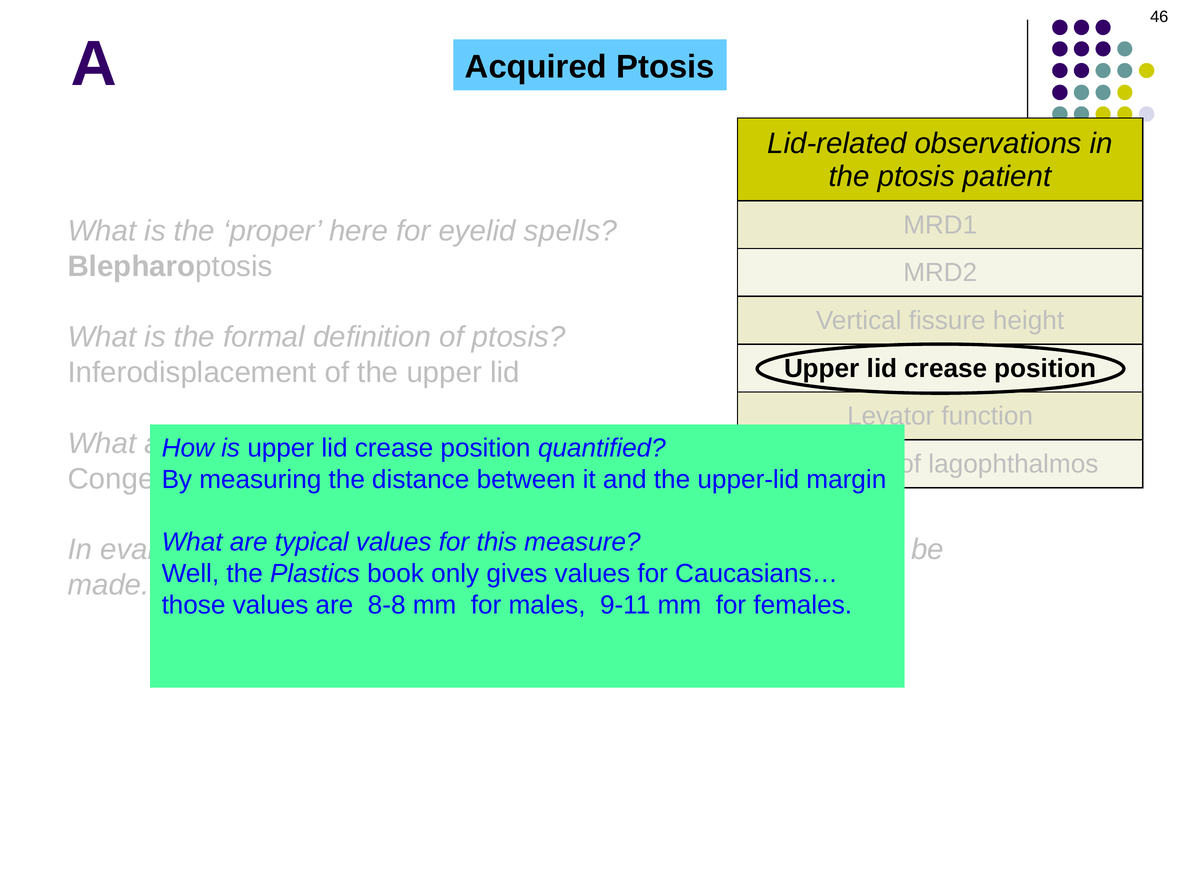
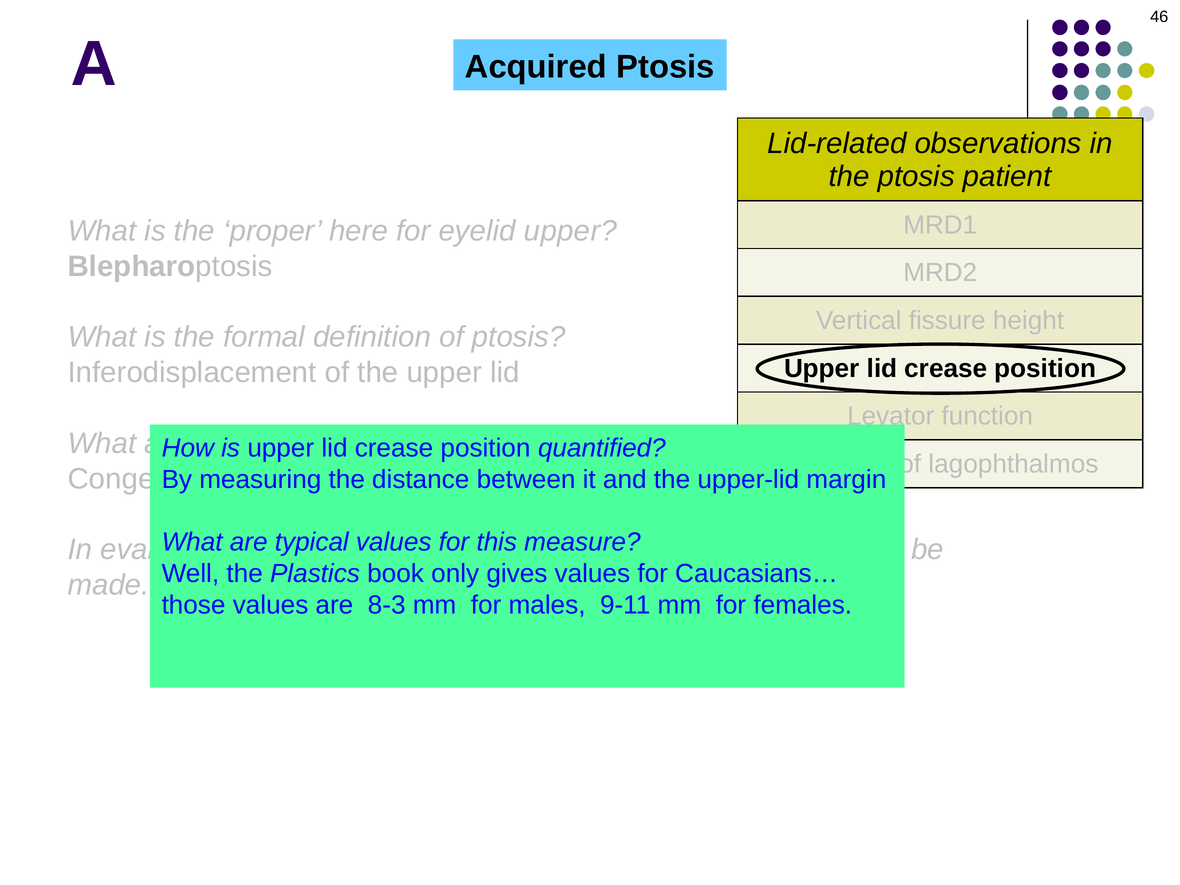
eyelid spells: spells -> upper
8-8: 8-8 -> 8-3
